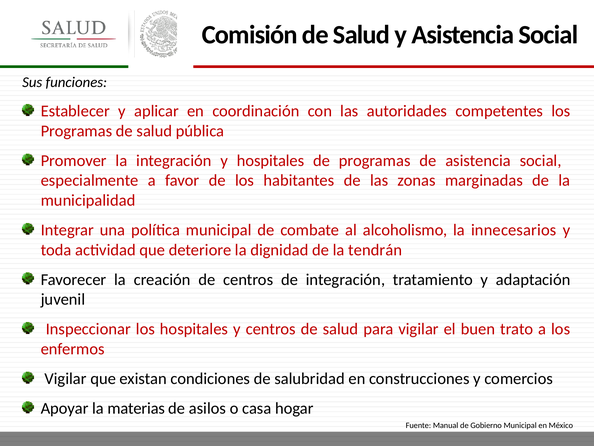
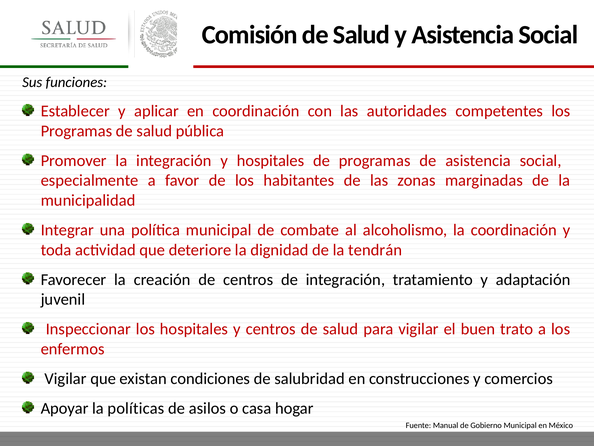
la innecesarios: innecesarios -> coordinación
materias: materias -> políticas
